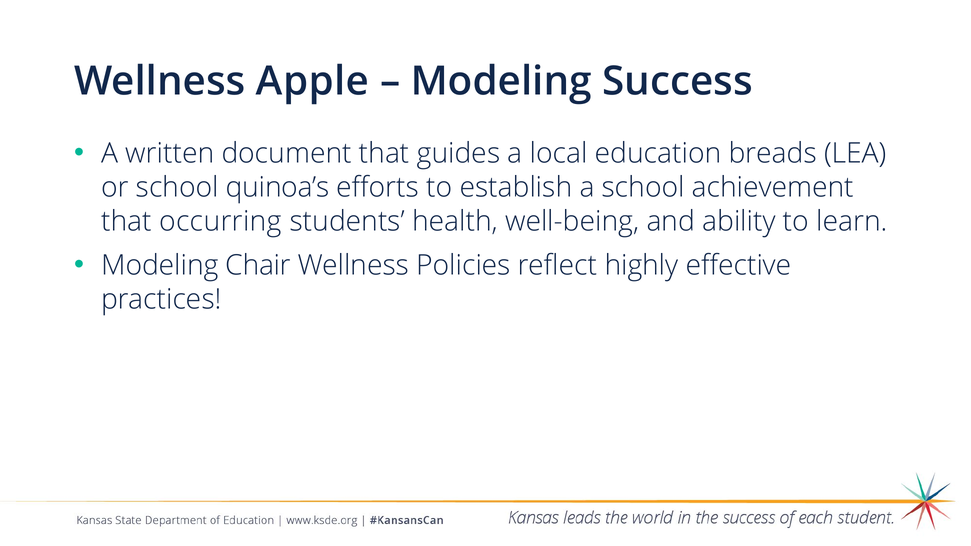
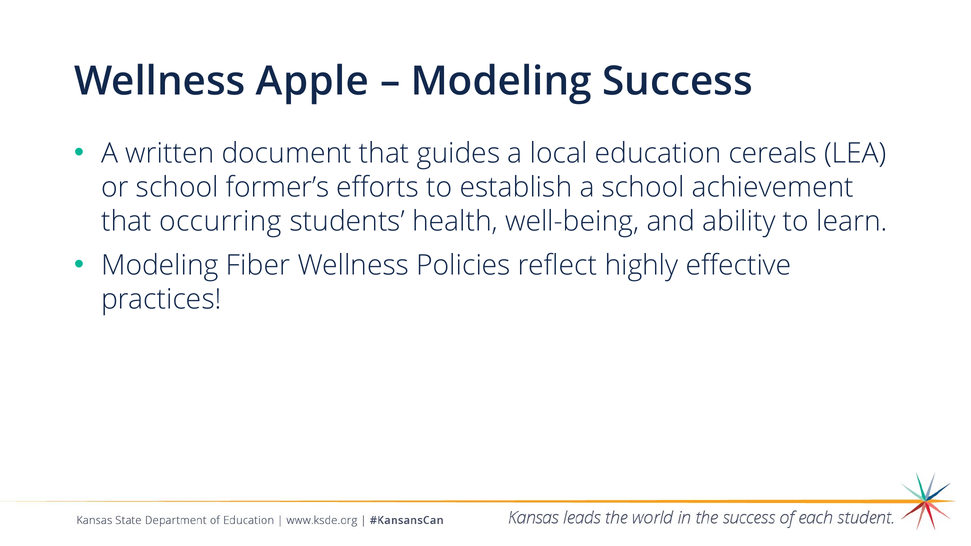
breads: breads -> cereals
quinoa’s: quinoa’s -> former’s
Chair: Chair -> Fiber
